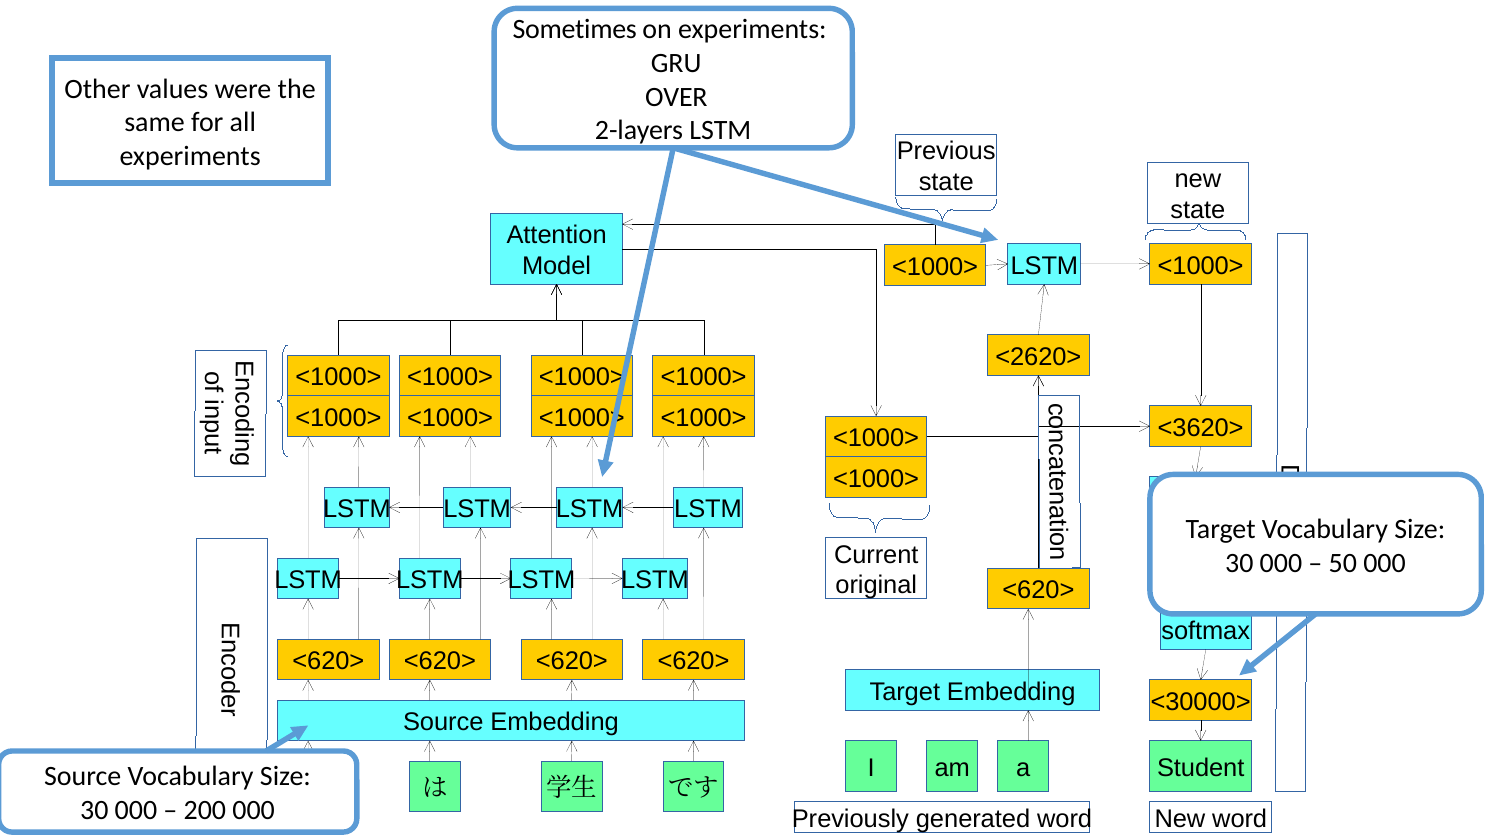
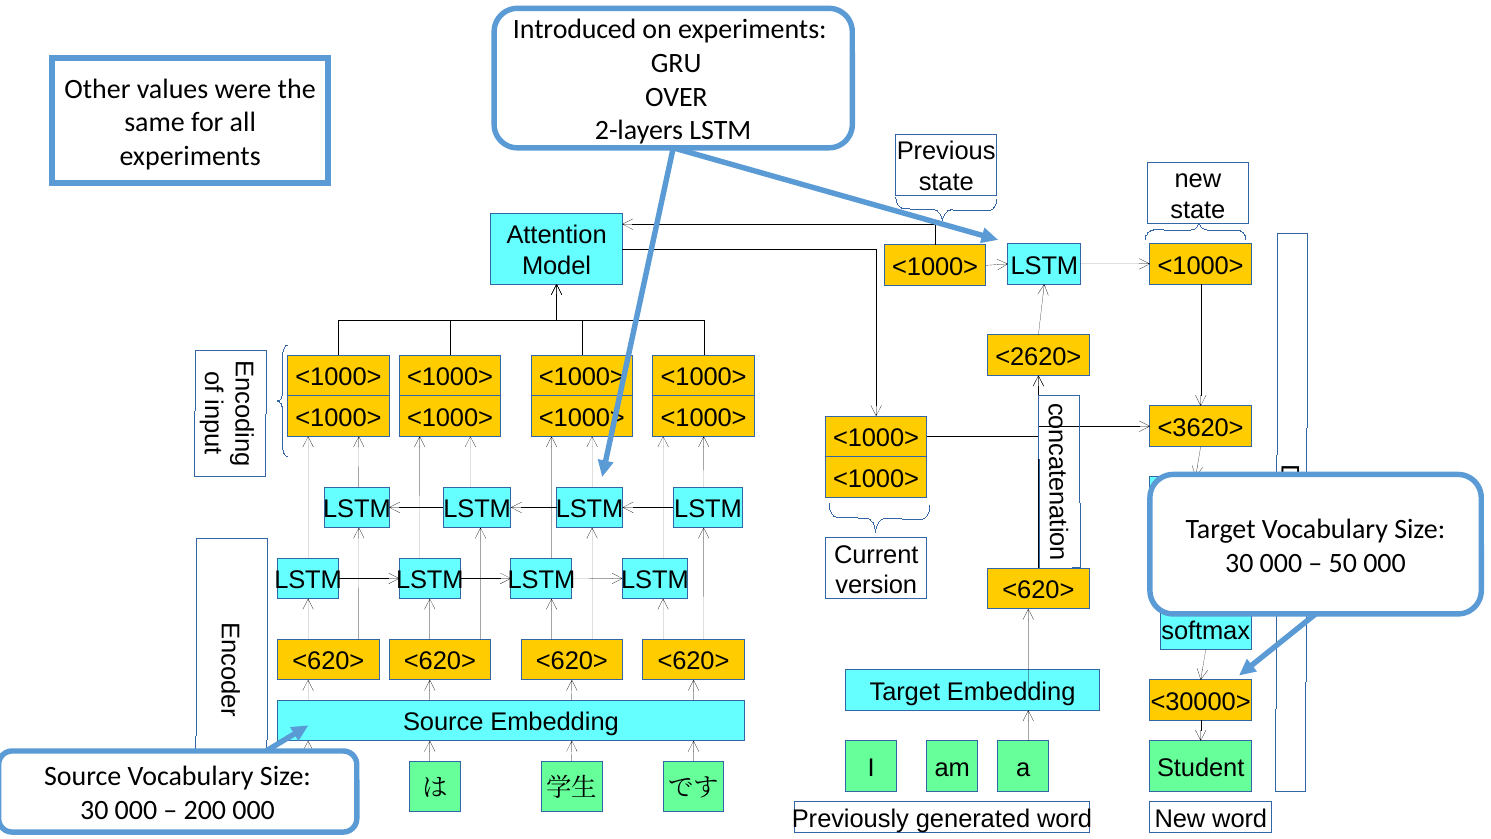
Sometimes: Sometimes -> Introduced
original: original -> version
